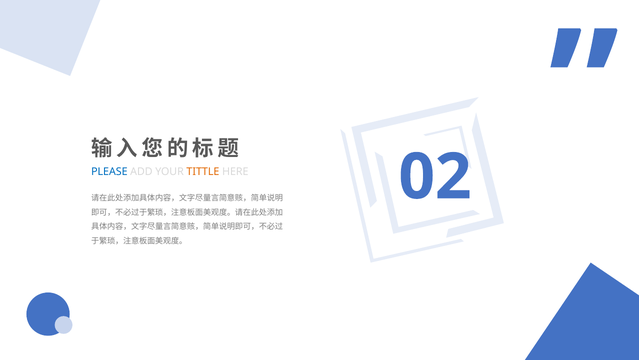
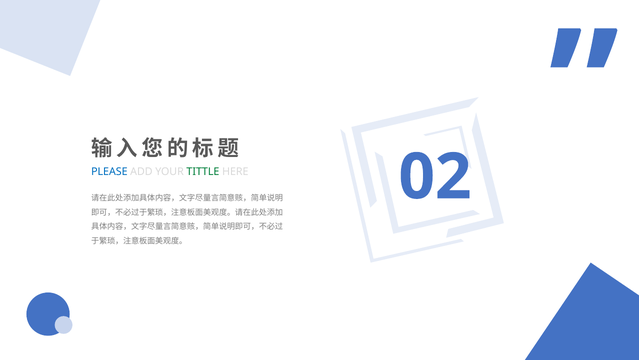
TITTLE colour: orange -> green
